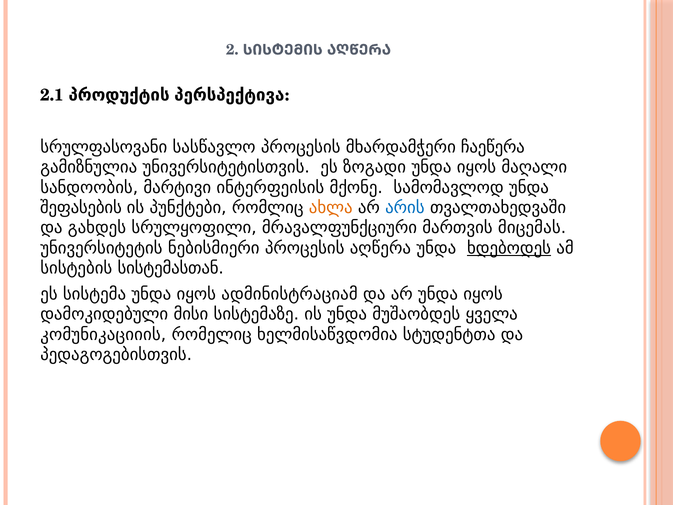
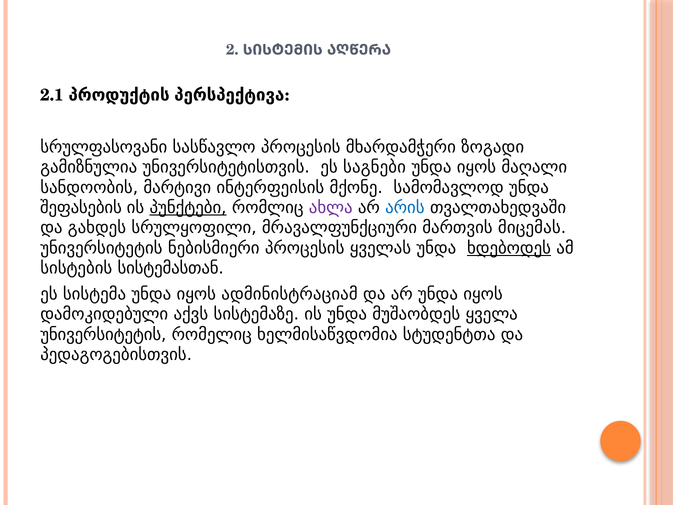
ჩაეწერა: ჩაეწერა -> ზოგადი
ზოგადი: ზოგადი -> საგნები
პუნქტები underline: none -> present
ახლა colour: orange -> purple
პროცესის აღწერა: აღწერა -> ყველას
მისი: მისი -> აქვს
კომუნიკაციიის at (103, 334): კომუნიკაციიის -> უნივერსიტეტის
